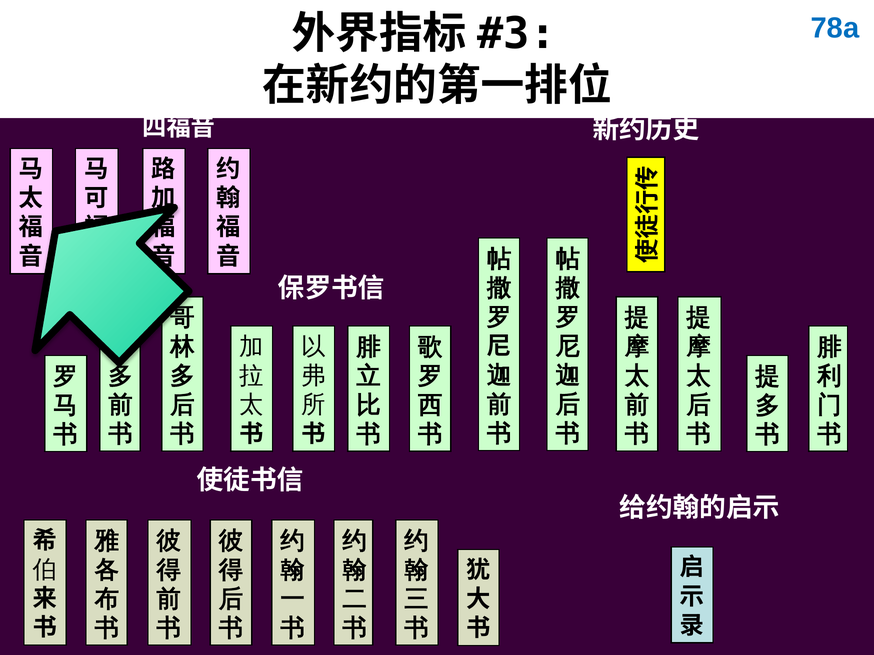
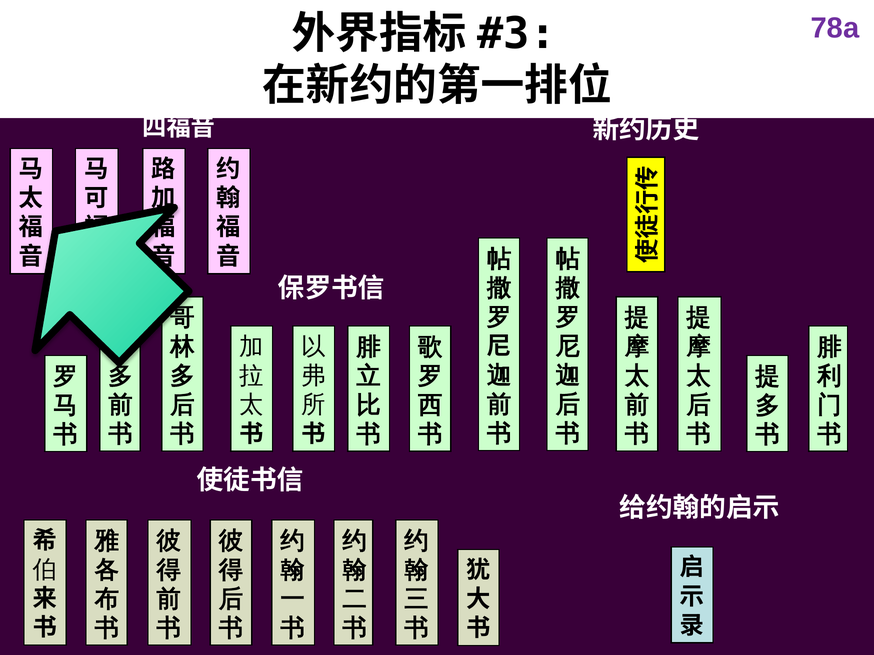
78a colour: blue -> purple
